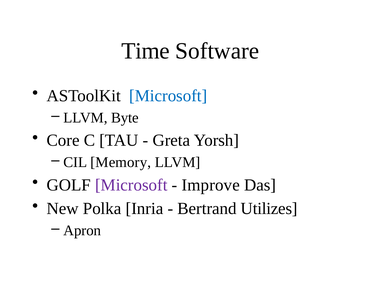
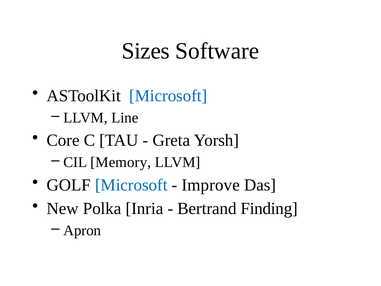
Time: Time -> Sizes
Byte: Byte -> Line
Microsoft at (131, 185) colour: purple -> blue
Utilizes: Utilizes -> Finding
